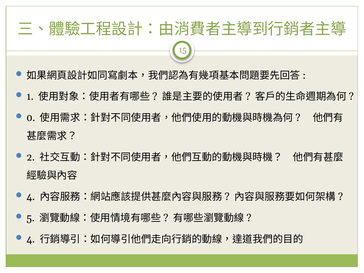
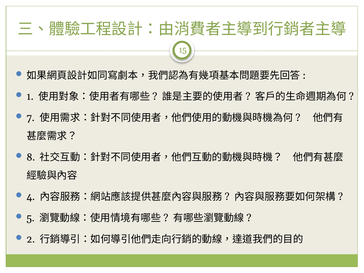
0: 0 -> 7
2: 2 -> 8
4 at (31, 239): 4 -> 2
